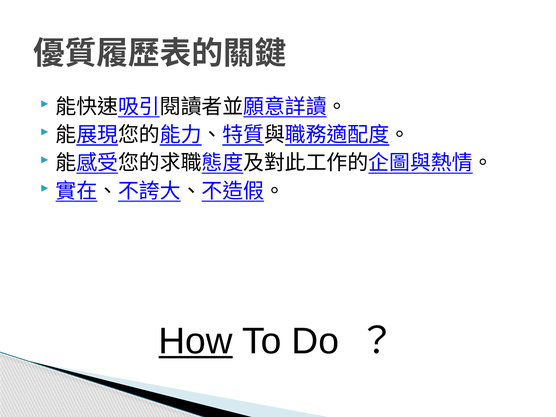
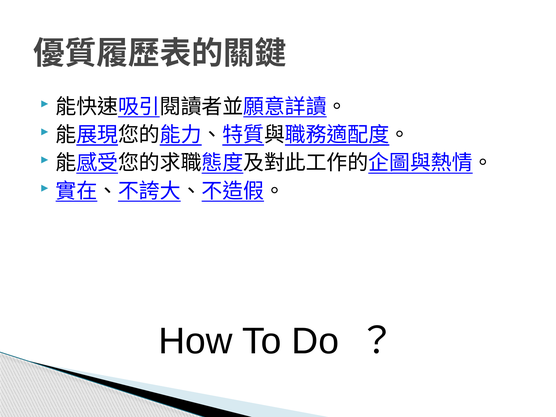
How underline: present -> none
